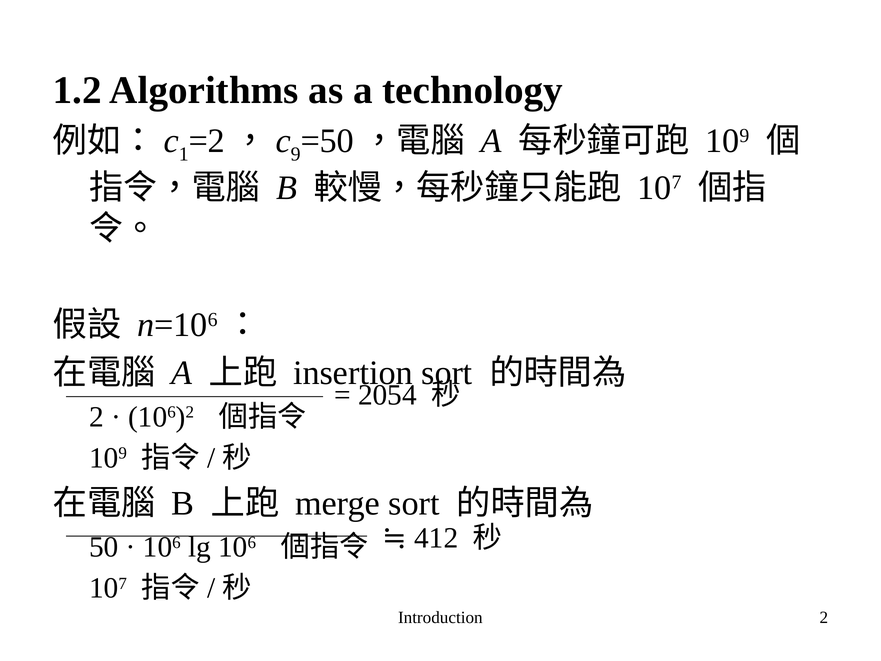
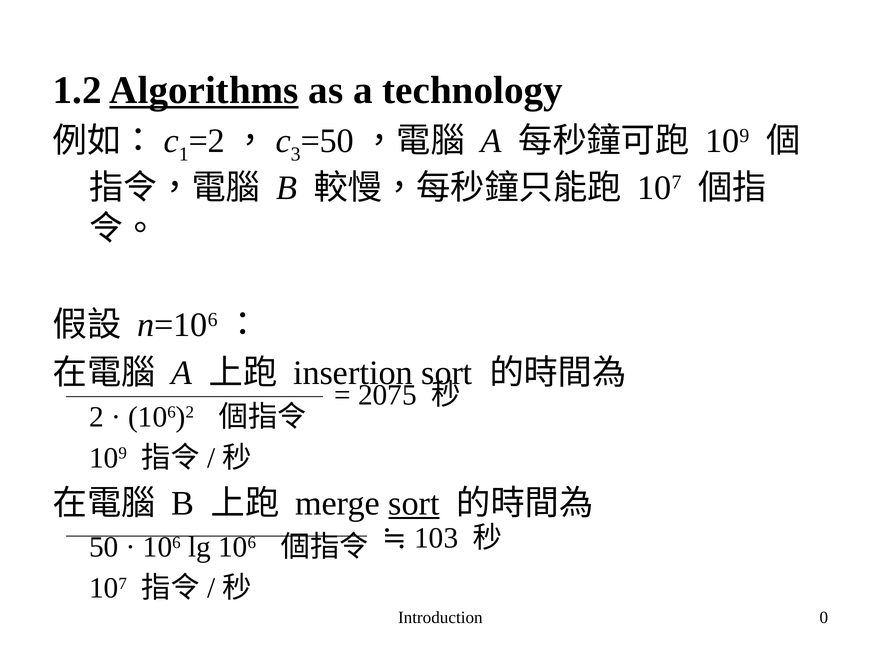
Algorithms underline: none -> present
9: 9 -> 3
2054: 2054 -> 2075
sort at (414, 503) underline: none -> present
412: 412 -> 103
Introduction 2: 2 -> 0
